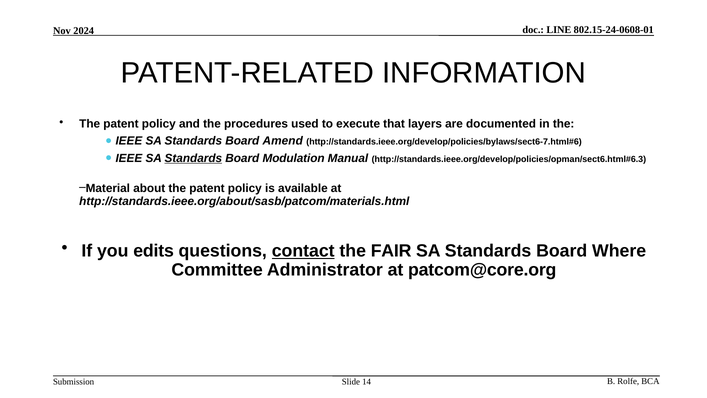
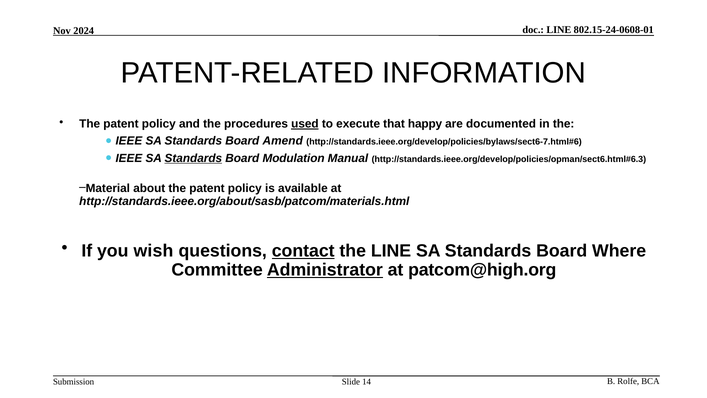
used underline: none -> present
layers: layers -> happy
edits: edits -> wish
the FAIR: FAIR -> LINE
Administrator underline: none -> present
patcom@core.org: patcom@core.org -> patcom@high.org
